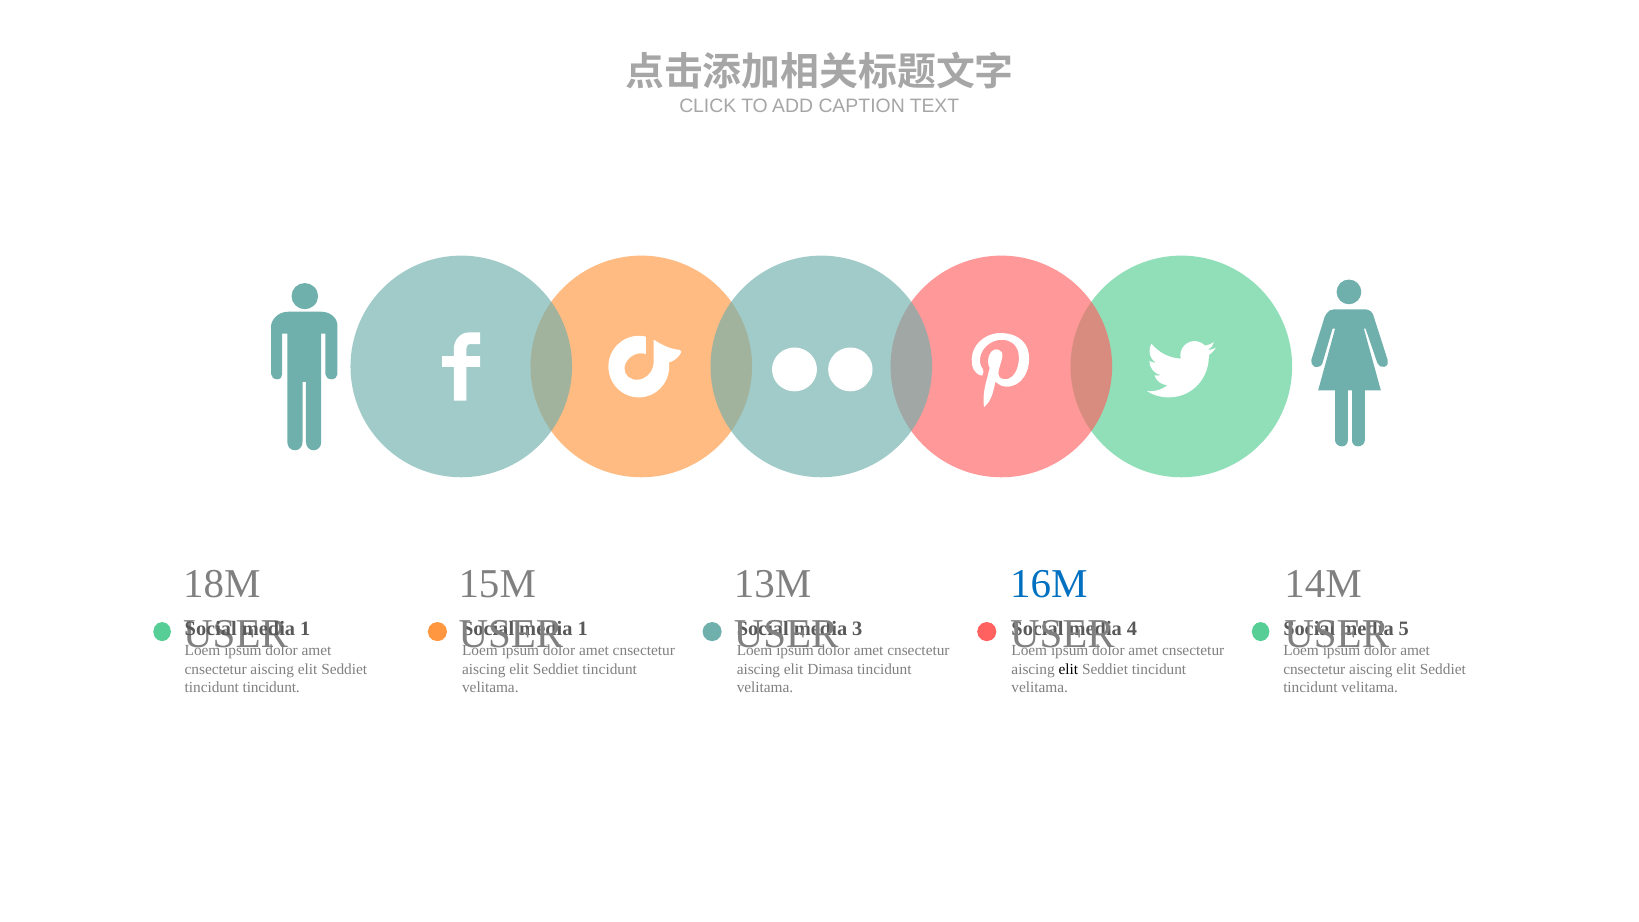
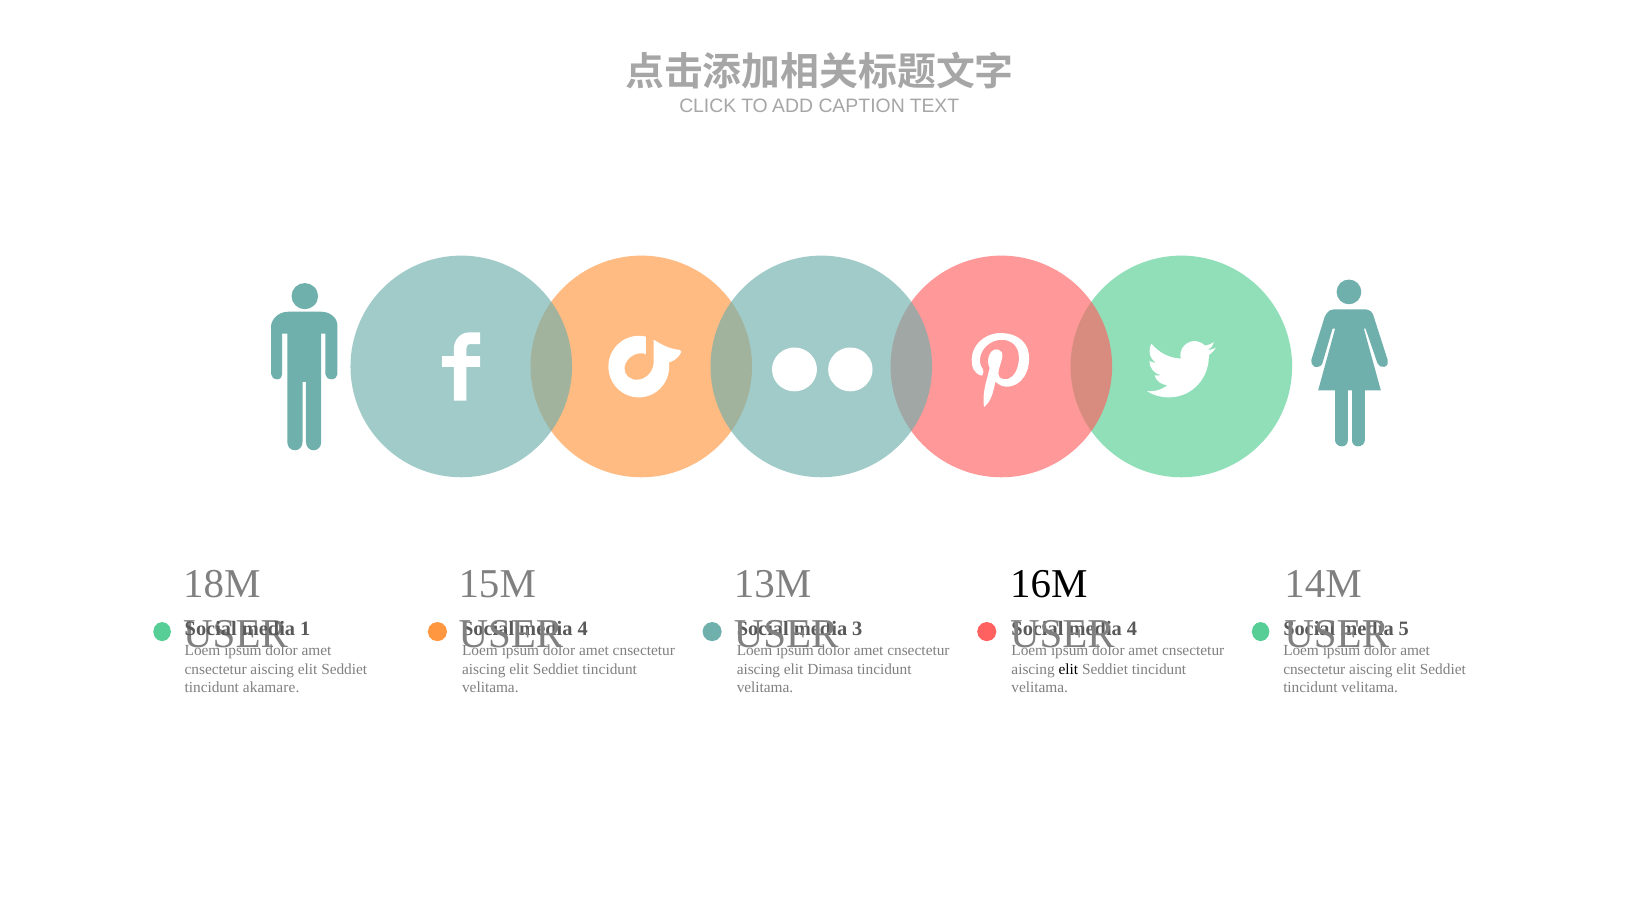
16M colour: blue -> black
1 at (583, 629): 1 -> 4
tincidunt tincidunt: tincidunt -> akamare
